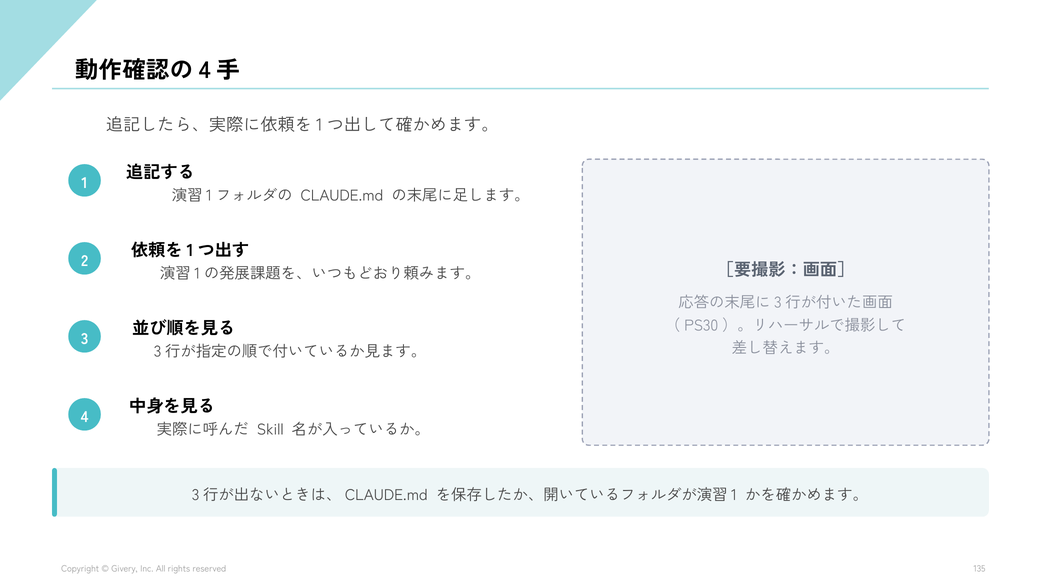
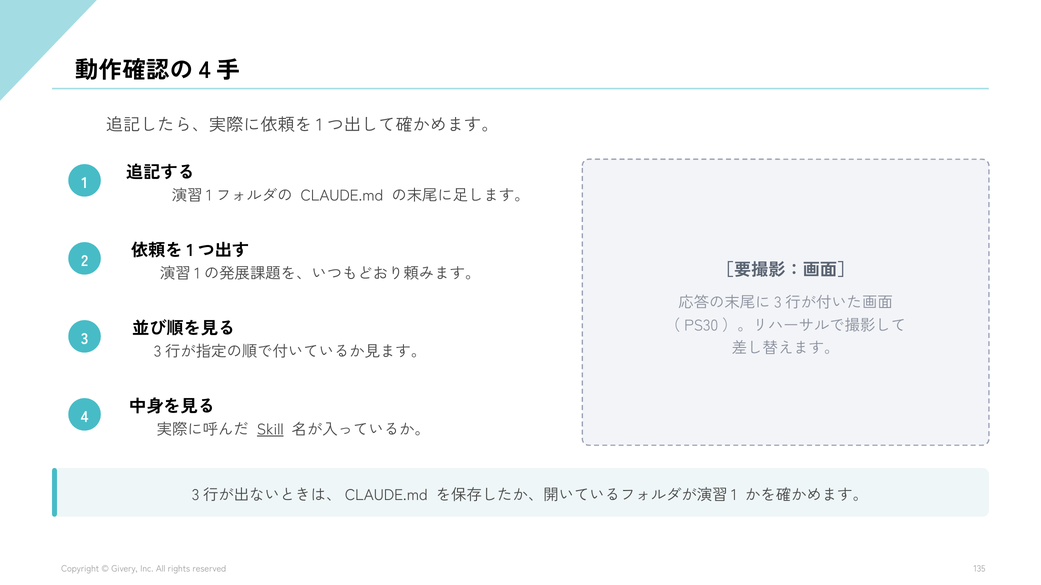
Skill underline: none -> present
